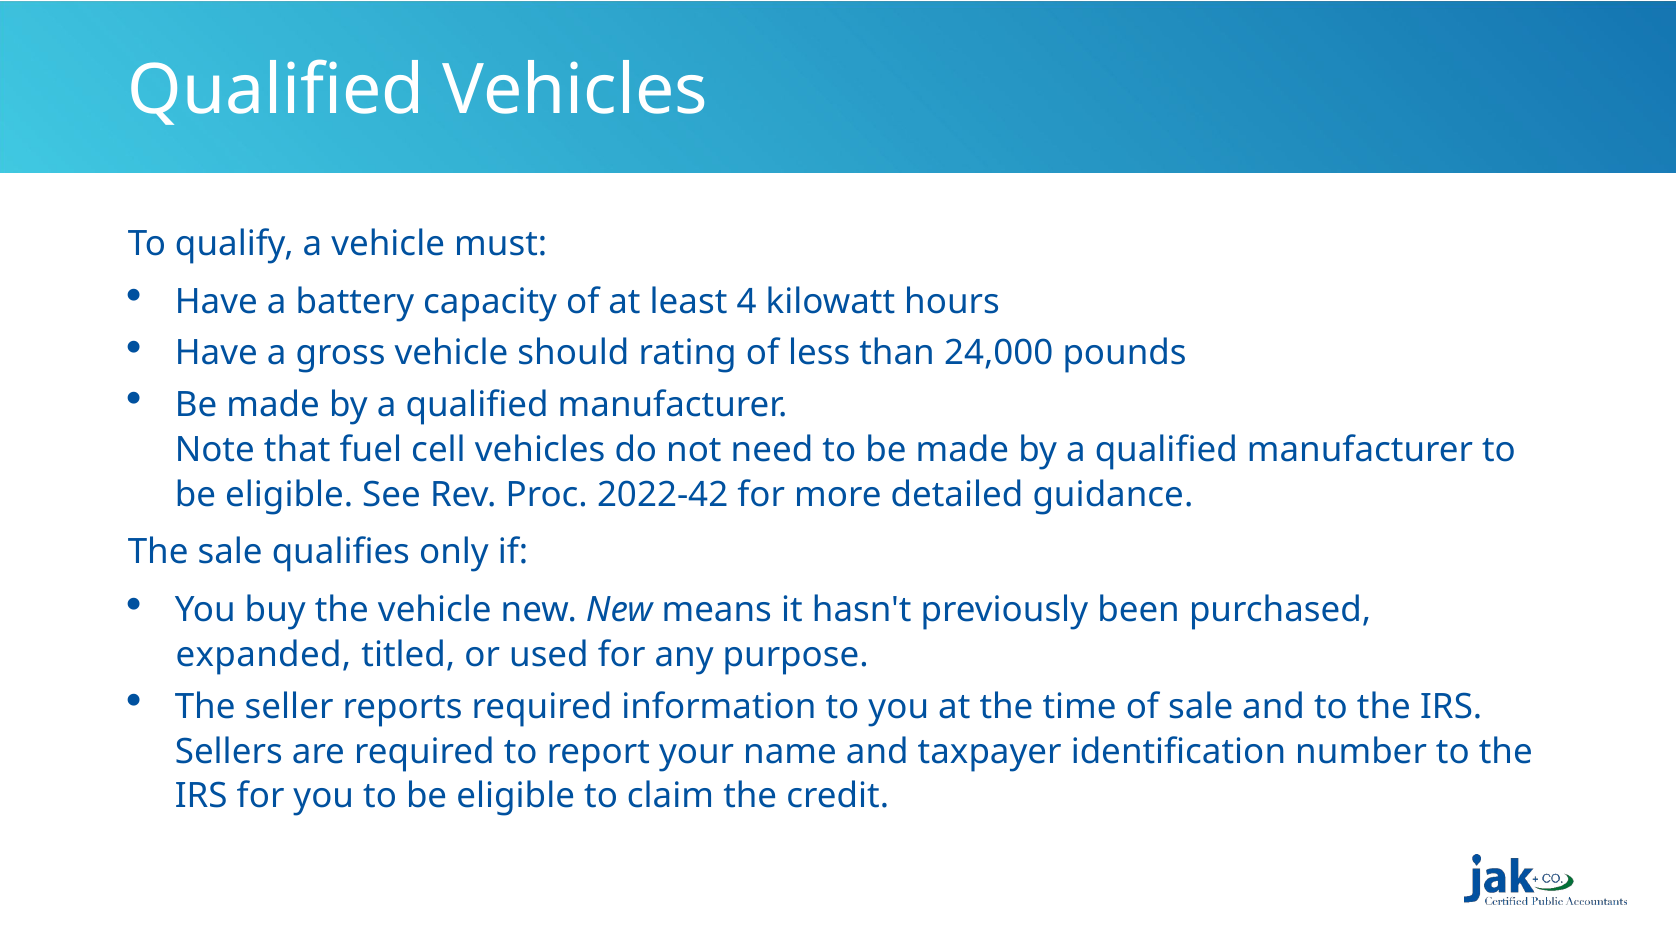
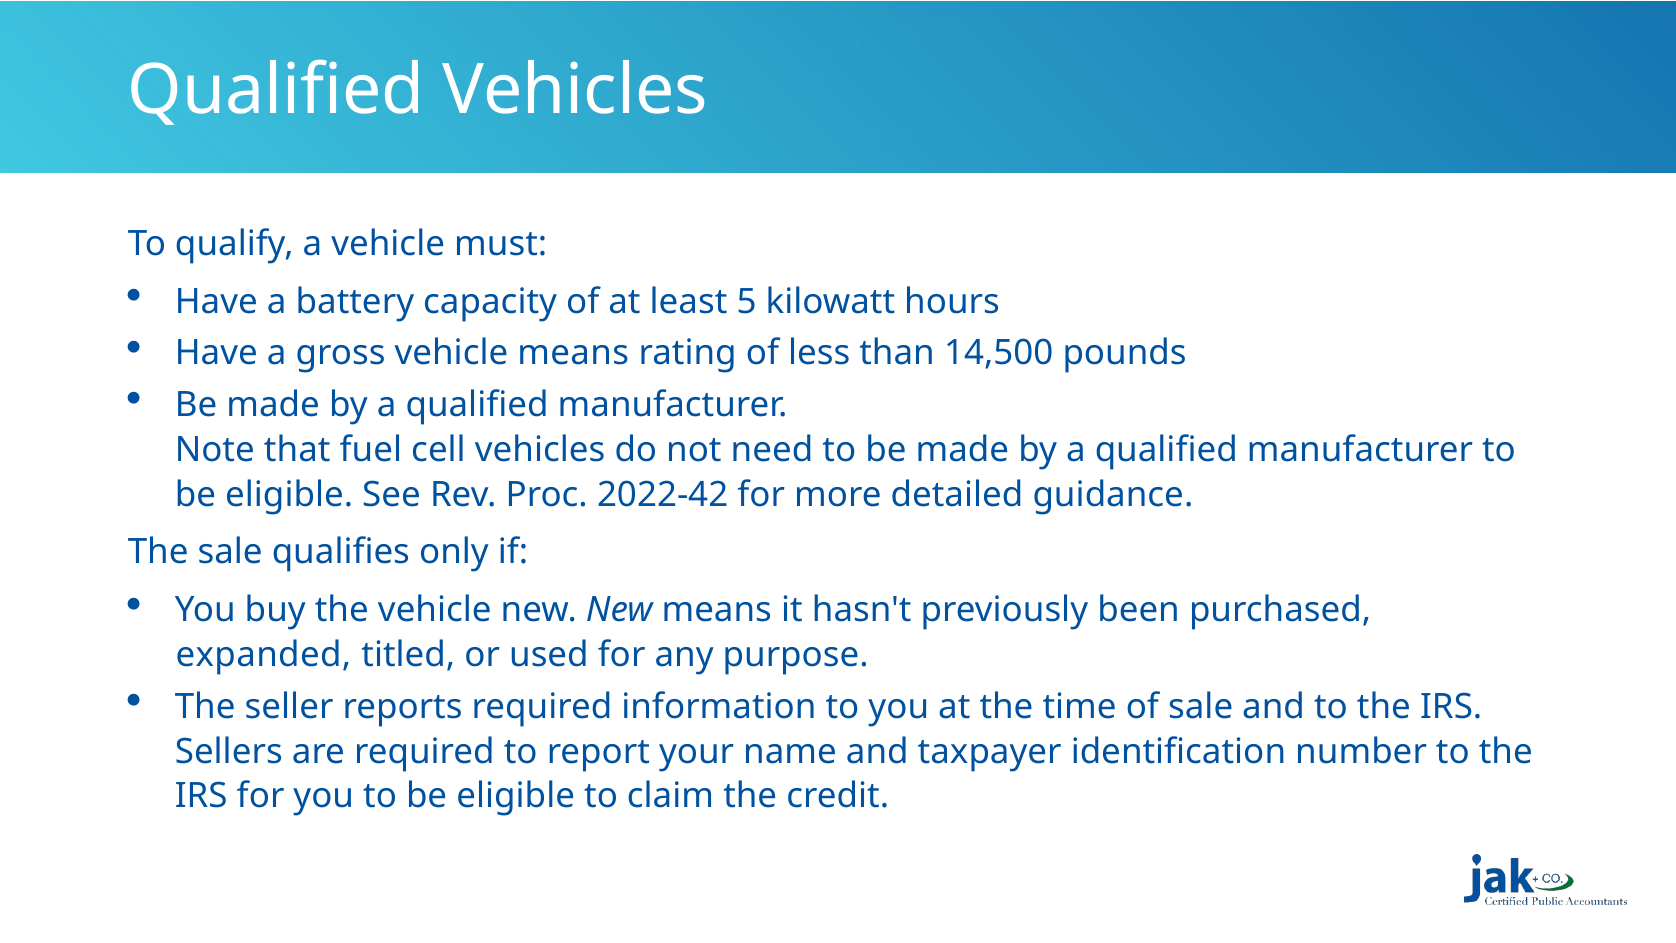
4: 4 -> 5
vehicle should: should -> means
24,000: 24,000 -> 14,500
